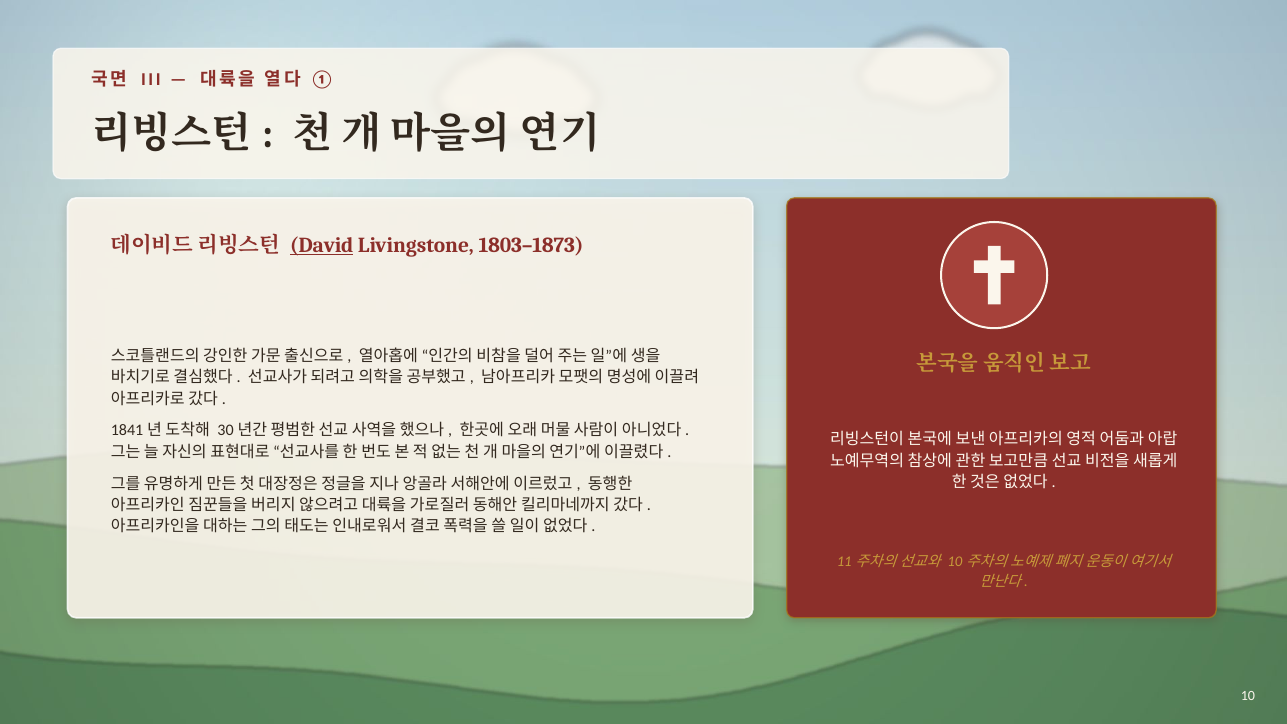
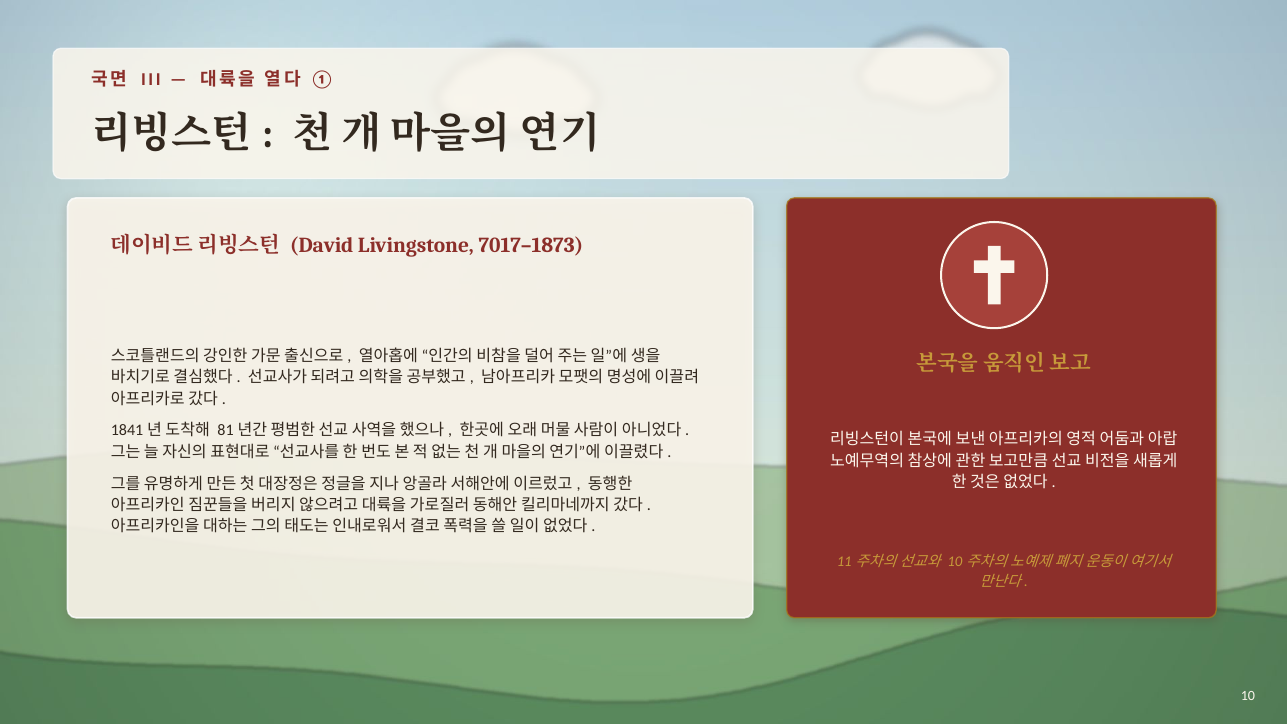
David underline: present -> none
1803–1873: 1803–1873 -> 7017–1873
30: 30 -> 81
